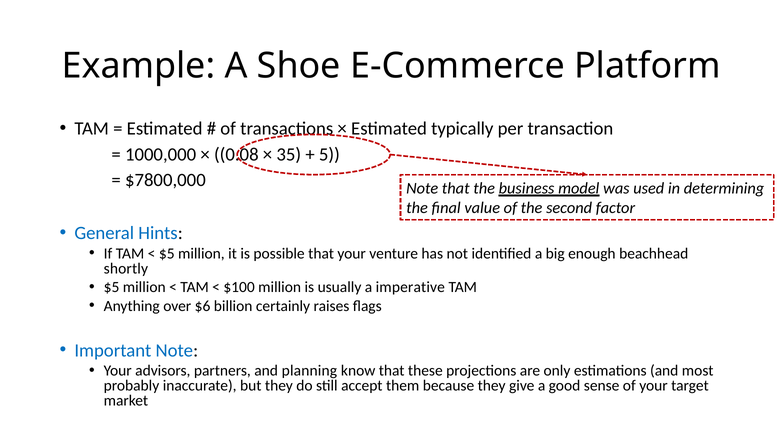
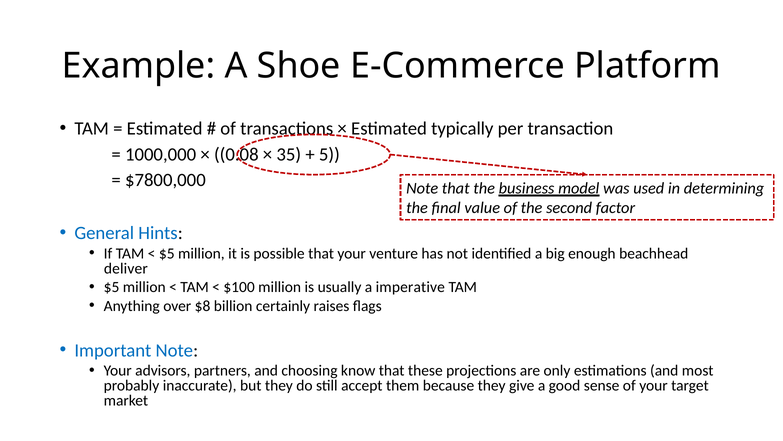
shortly: shortly -> deliver
$6: $6 -> $8
planning: planning -> choosing
